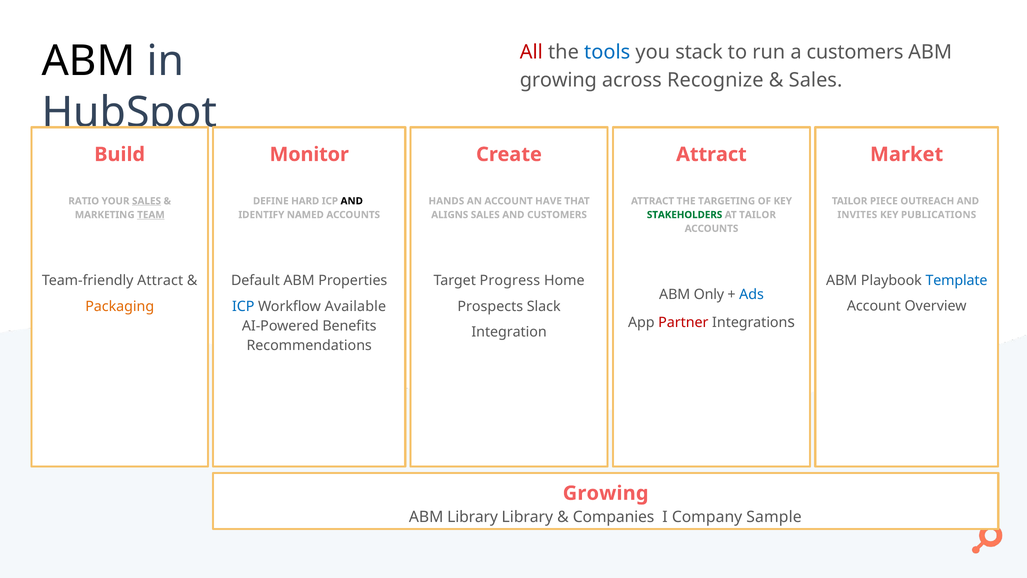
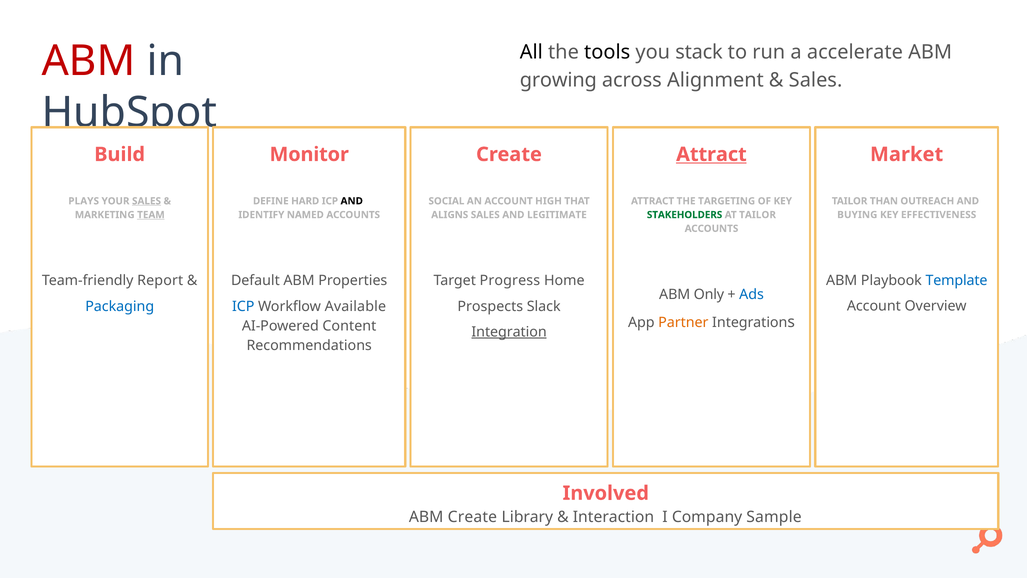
All colour: red -> black
tools colour: blue -> black
a customers: customers -> accelerate
ABM at (89, 61) colour: black -> red
Recognize: Recognize -> Alignment
Attract at (711, 154) underline: none -> present
PIECE: PIECE -> THAN
RATIO: RATIO -> PLAYS
HANDS: HANDS -> SOCIAL
HAVE: HAVE -> HIGH
AND CUSTOMERS: CUSTOMERS -> LEGITIMATE
INVITES: INVITES -> BUYING
PUBLICATIONS: PUBLICATIONS -> EFFECTIVENESS
Team-friendly Attract: Attract -> Report
Packaging colour: orange -> blue
Partner colour: red -> orange
Benefits: Benefits -> Content
Integration underline: none -> present
Growing at (606, 493): Growing -> Involved
ABM Library: Library -> Create
Companies: Companies -> Interaction
